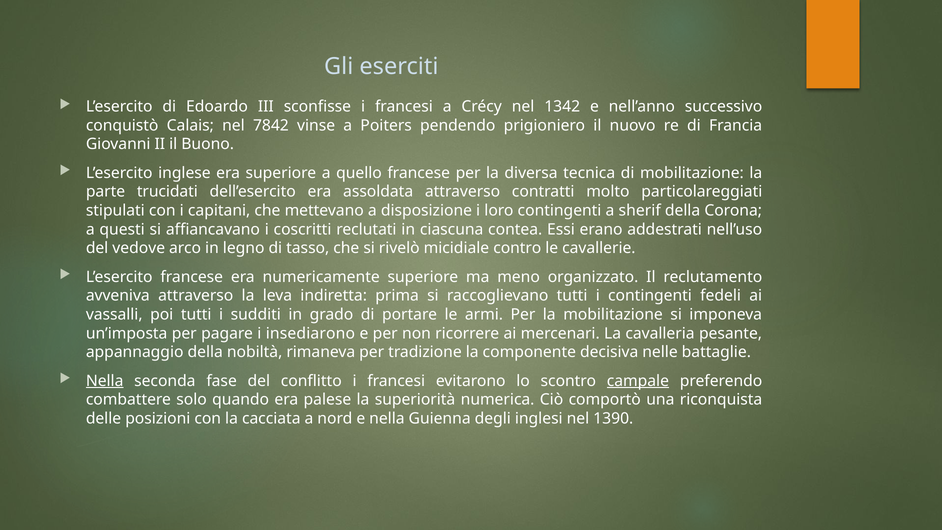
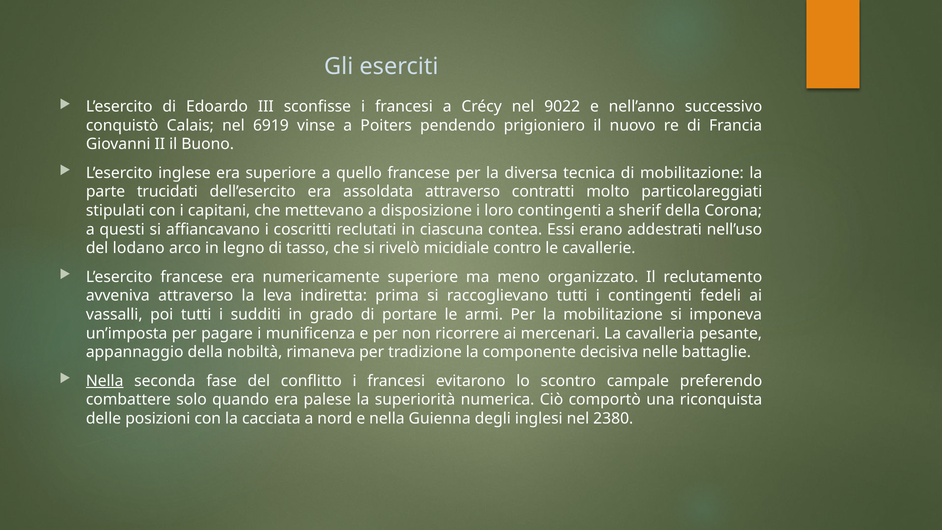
1342: 1342 -> 9022
7842: 7842 -> 6919
vedove: vedove -> lodano
insediarono: insediarono -> munificenza
campale underline: present -> none
1390: 1390 -> 2380
